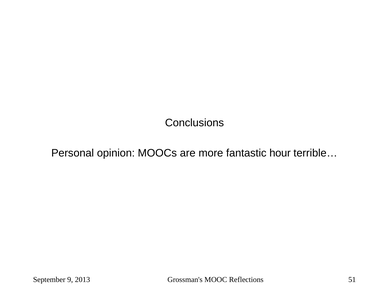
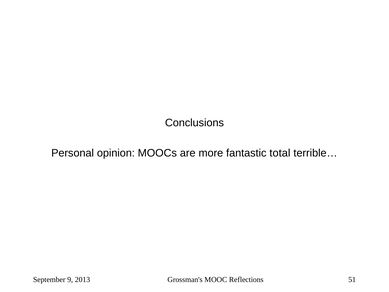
hour: hour -> total
